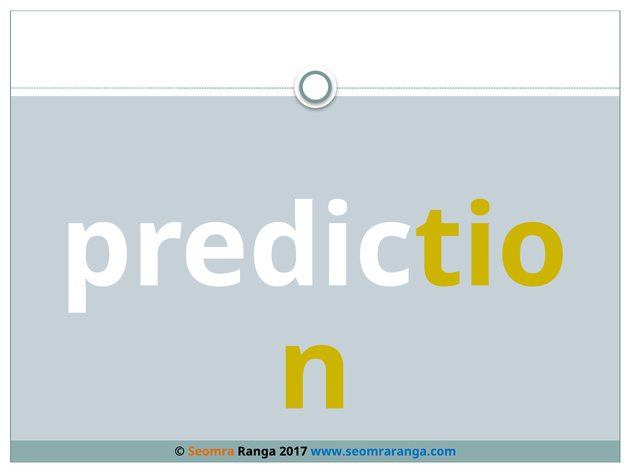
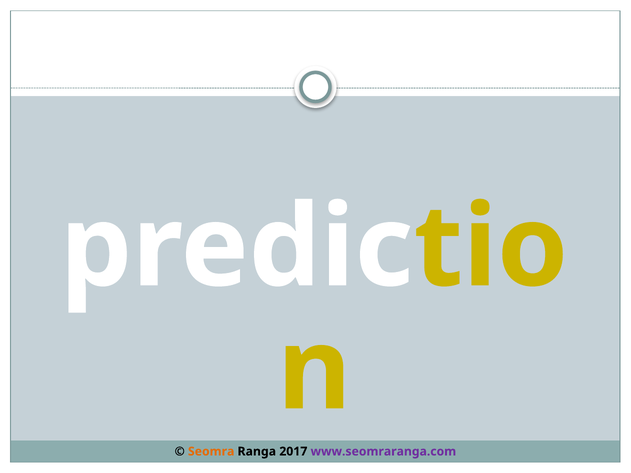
www.seomraranga.com colour: blue -> purple
